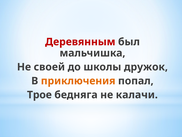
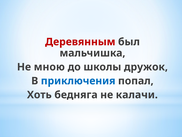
своей: своей -> мною
приключения colour: orange -> blue
Трое: Трое -> Хоть
